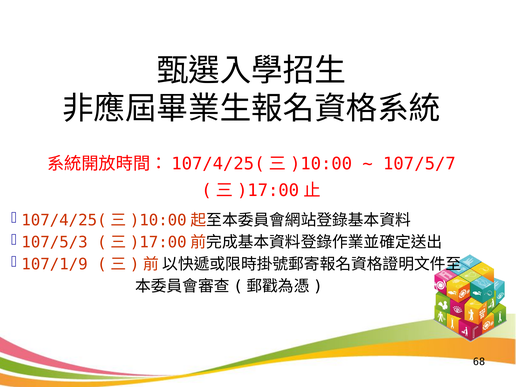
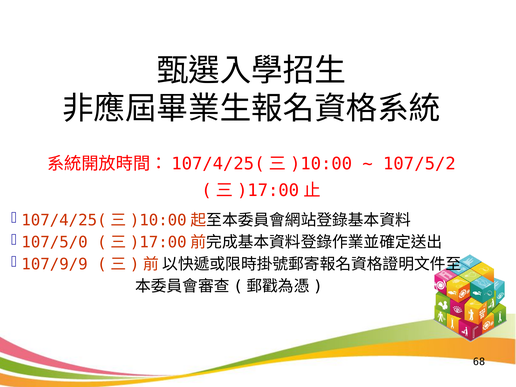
107/5/7: 107/5/7 -> 107/5/2
107/5/3: 107/5/3 -> 107/5/0
107/1/9: 107/1/9 -> 107/9/9
